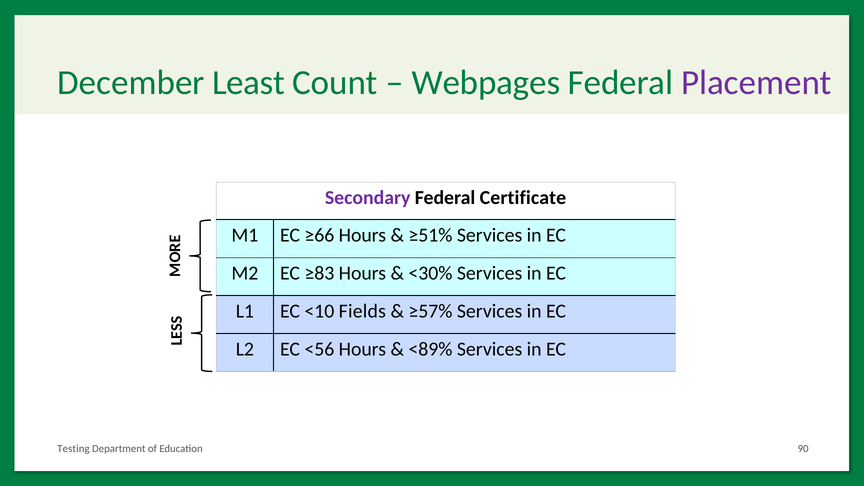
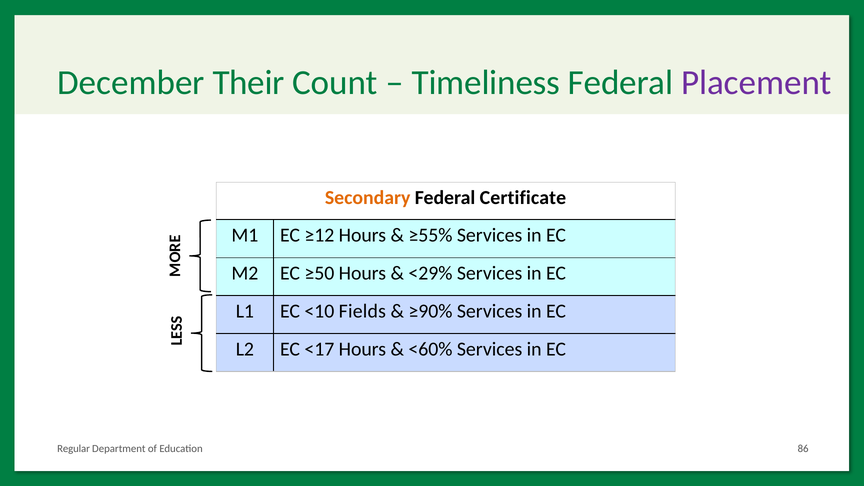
Least: Least -> Their
Webpages: Webpages -> Timeliness
Secondary colour: purple -> orange
≥66: ≥66 -> ≥12
≥51%: ≥51% -> ≥55%
≥83: ≥83 -> ≥50
<30%: <30% -> <29%
≥57%: ≥57% -> ≥90%
<56: <56 -> <17
<89%: <89% -> <60%
Testing: Testing -> Regular
90: 90 -> 86
